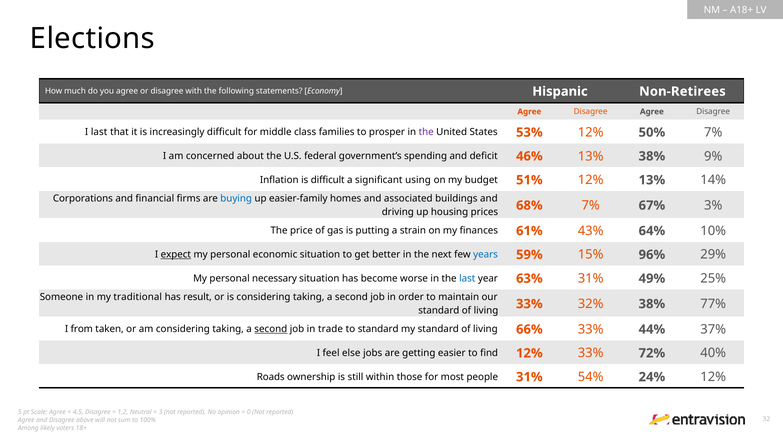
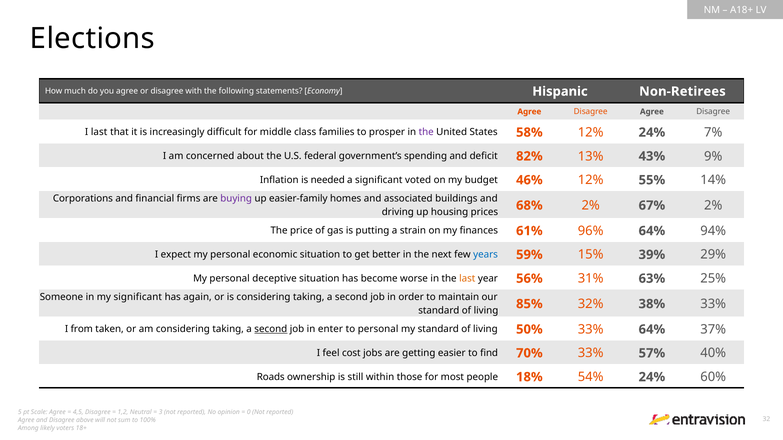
53%: 53% -> 58%
12% 50%: 50% -> 24%
46%: 46% -> 82%
13% 38%: 38% -> 43%
is difficult: difficult -> needed
using: using -> voted
51%: 51% -> 46%
12% 13%: 13% -> 55%
buying colour: blue -> purple
68% 7%: 7% -> 2%
67% 3%: 3% -> 2%
43%: 43% -> 96%
10%: 10% -> 94%
expect underline: present -> none
96%: 96% -> 39%
necessary: necessary -> deceptive
last at (467, 279) colour: blue -> orange
63%: 63% -> 56%
49%: 49% -> 63%
my traditional: traditional -> significant
result: result -> again
33% at (529, 304): 33% -> 85%
38% 77%: 77% -> 33%
trade: trade -> enter
to standard: standard -> personal
66%: 66% -> 50%
33% 44%: 44% -> 64%
else: else -> cost
find 12%: 12% -> 70%
72%: 72% -> 57%
people 31%: 31% -> 18%
24% 12%: 12% -> 60%
